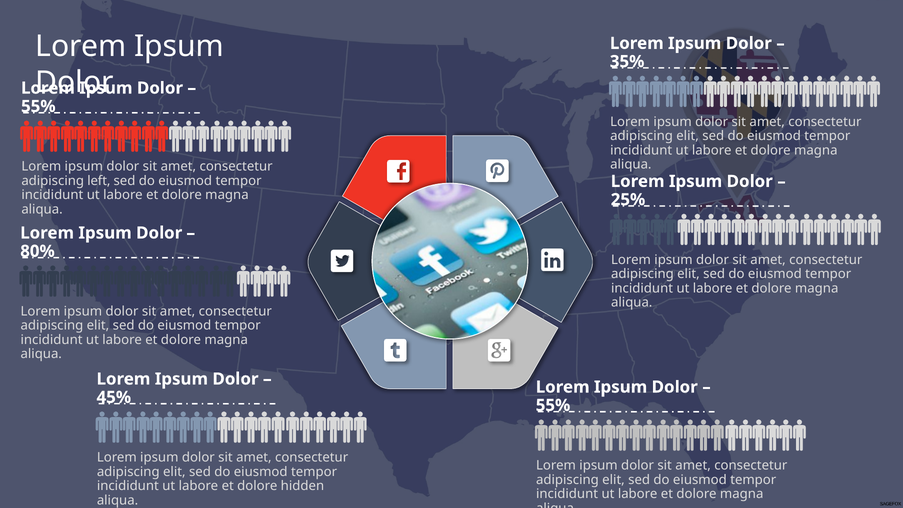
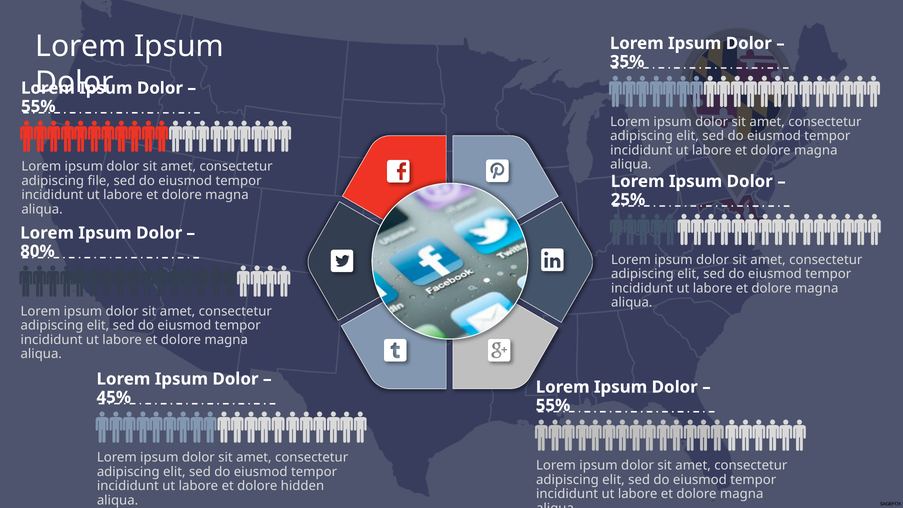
left: left -> file
